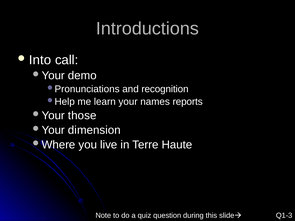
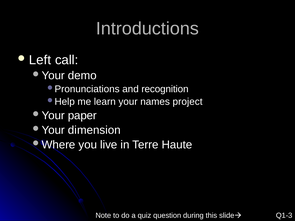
Into: Into -> Left
reports: reports -> project
those: those -> paper
